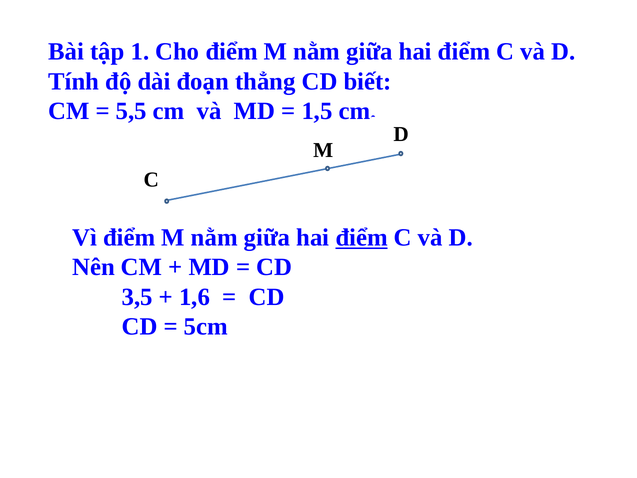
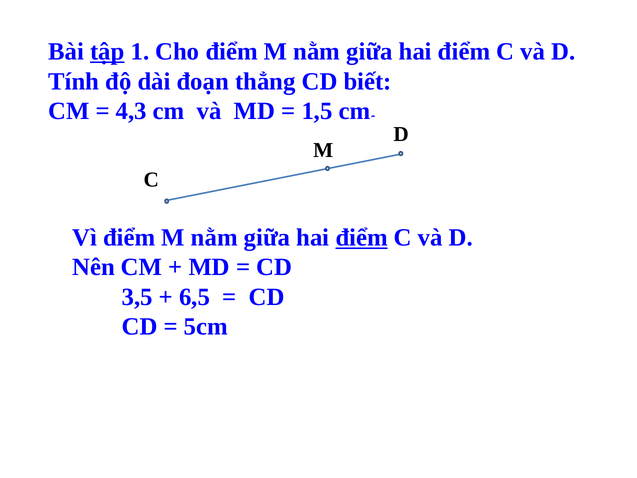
tập underline: none -> present
5,5: 5,5 -> 4,3
1,6: 1,6 -> 6,5
